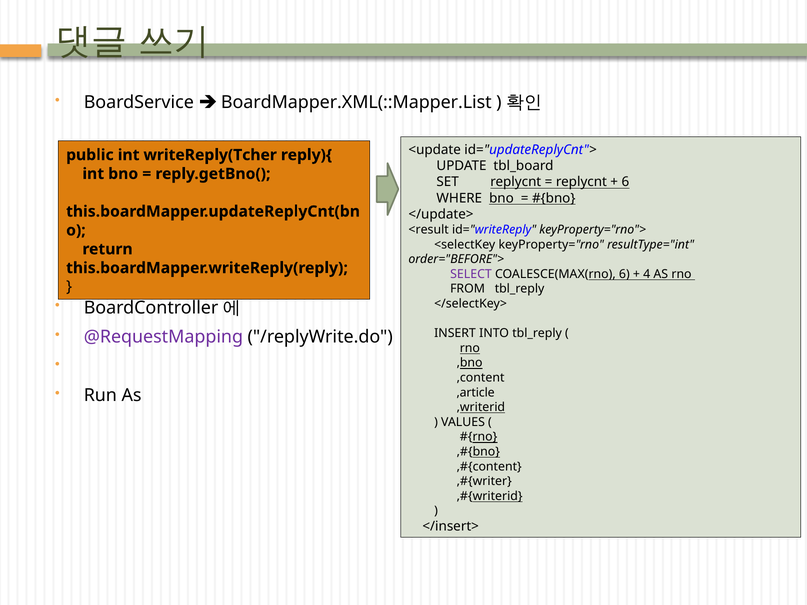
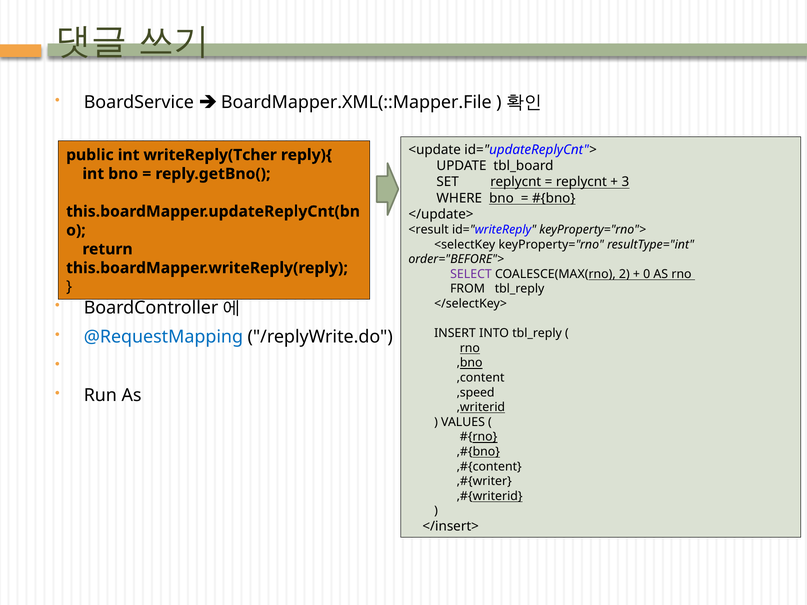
BoardMapper.XML(::Mapper.List: BoardMapper.XML(::Mapper.List -> BoardMapper.XML(::Mapper.File
6 at (625, 182): 6 -> 3
COALESCE(MAX(rno 6: 6 -> 2
4: 4 -> 0
@RequestMapping colour: purple -> blue
,article: ,article -> ,speed
